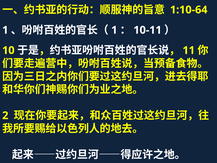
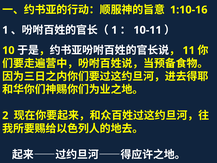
1:10-64: 1:10-64 -> 1:10-16
